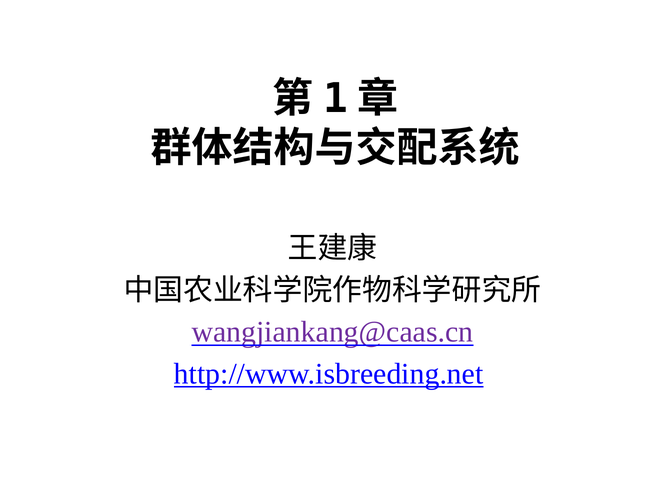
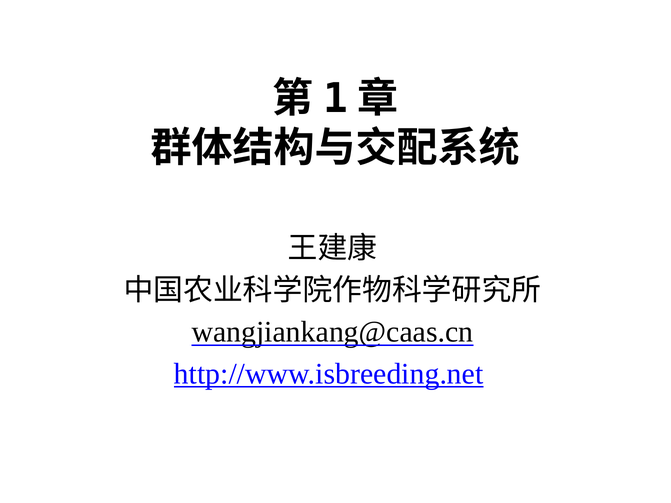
wangjiankang@caas.cn colour: purple -> black
